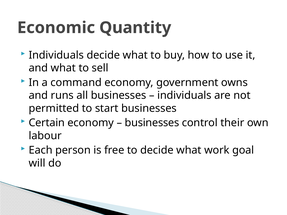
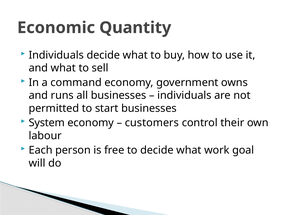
Certain: Certain -> System
businesses at (152, 123): businesses -> customers
